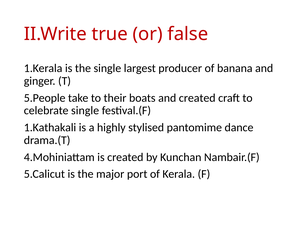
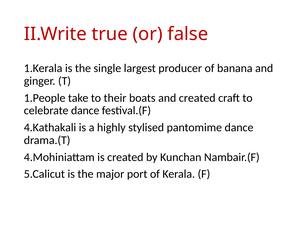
5.People: 5.People -> 1.People
celebrate single: single -> dance
1.Kathakali: 1.Kathakali -> 4.Kathakali
